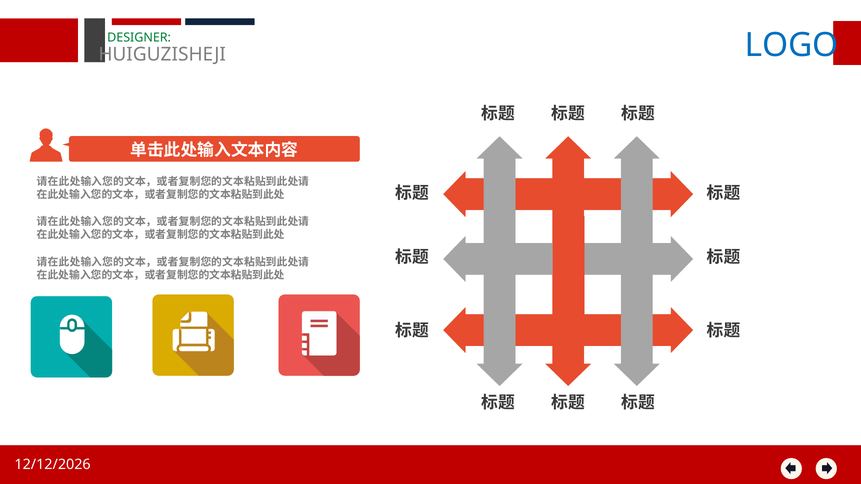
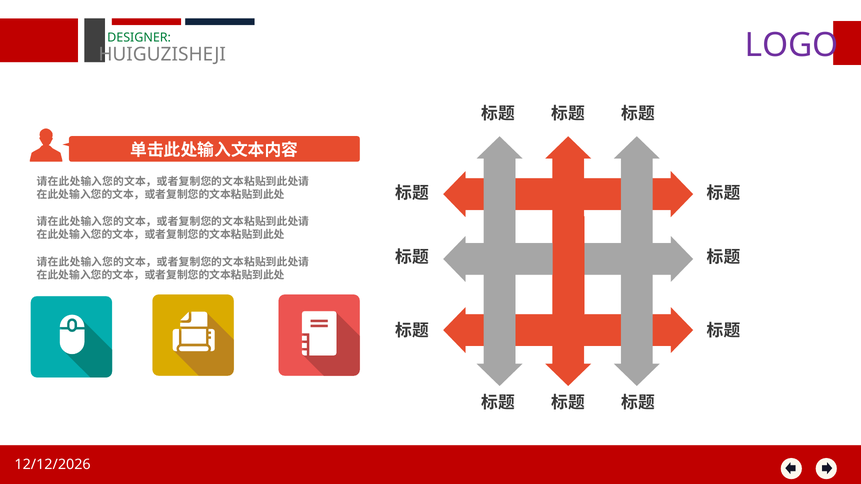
LOGO colour: blue -> purple
